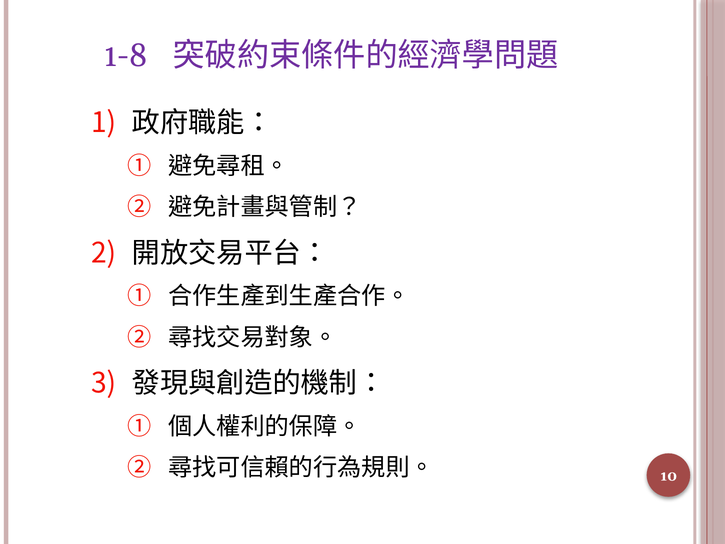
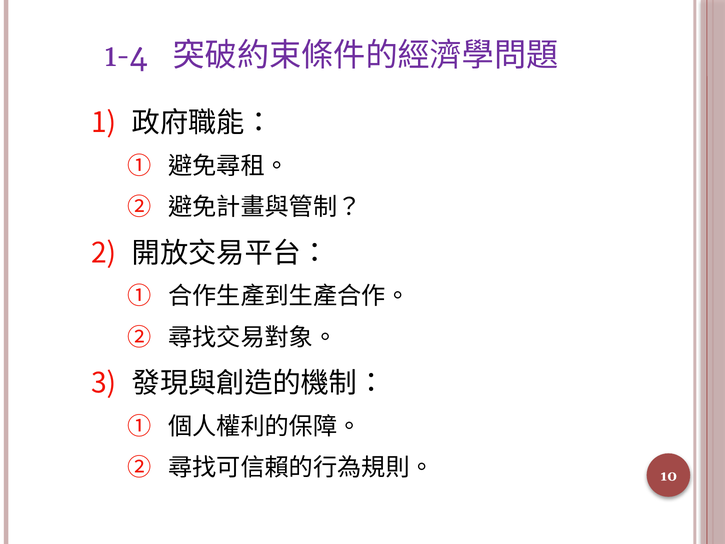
1-8: 1-8 -> 1-4
